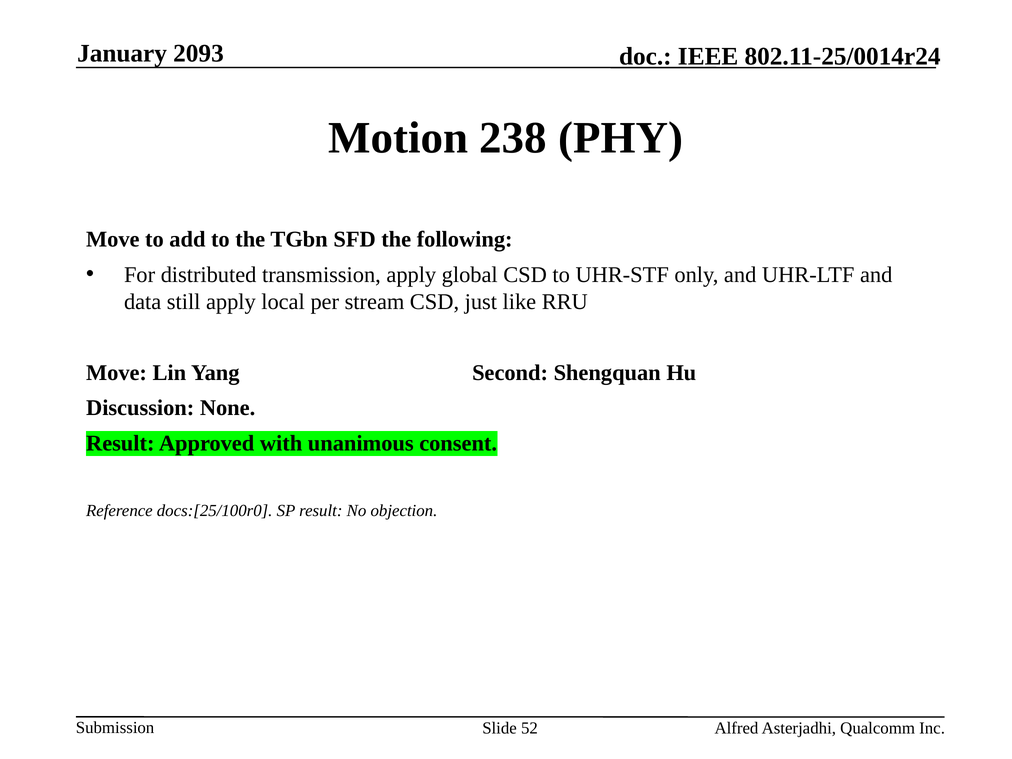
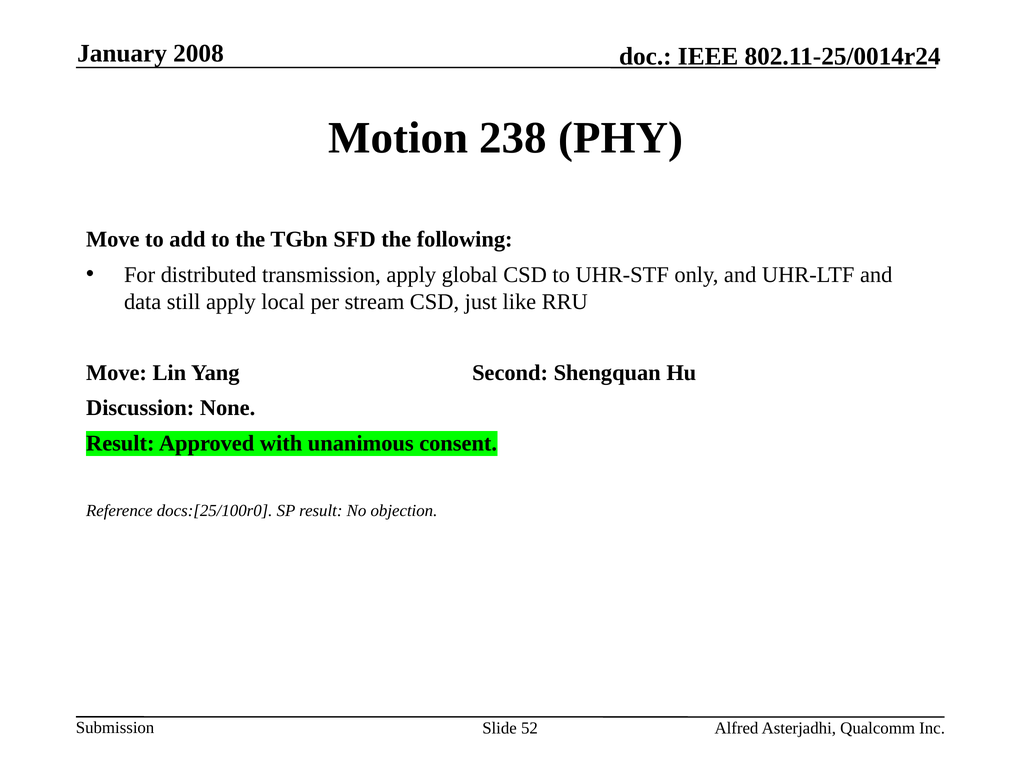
2093: 2093 -> 2008
